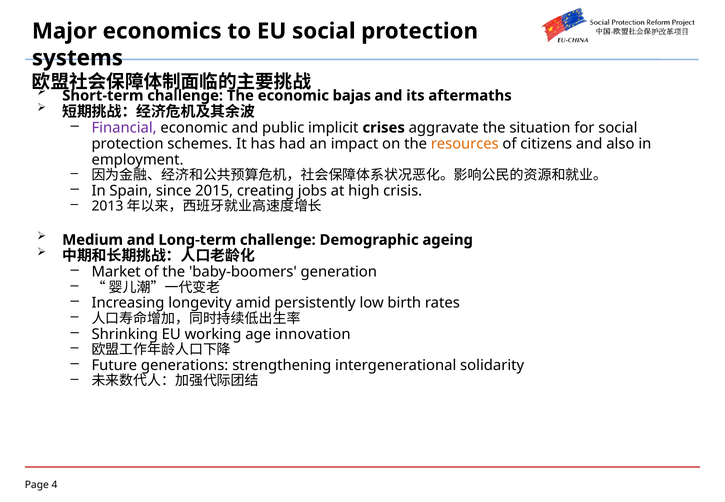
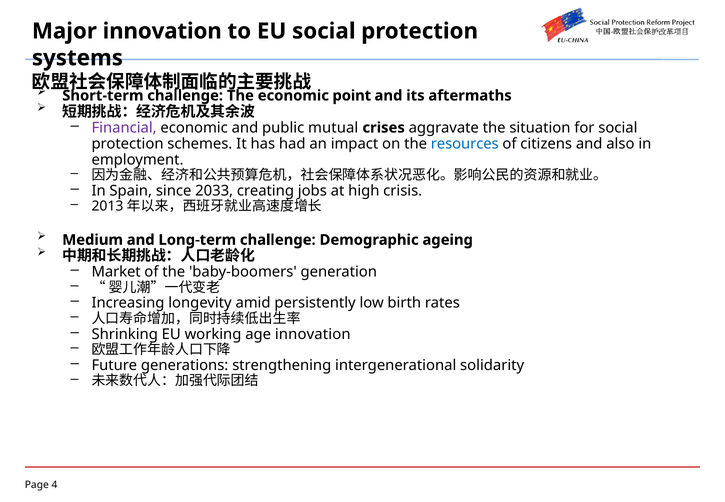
Major economics: economics -> innovation
bajas: bajas -> point
implicit: implicit -> mutual
resources colour: orange -> blue
2015: 2015 -> 2033
